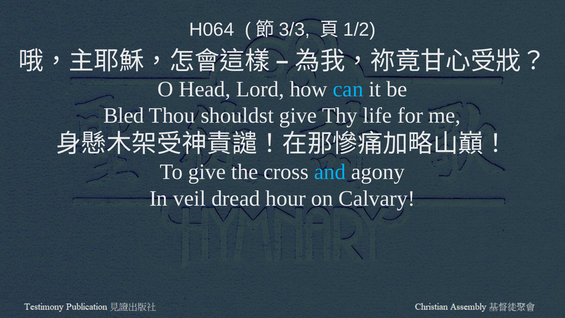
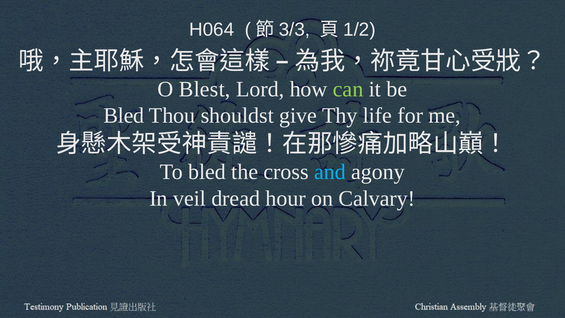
Head: Head -> Blest
can colour: light blue -> light green
To give: give -> bled
